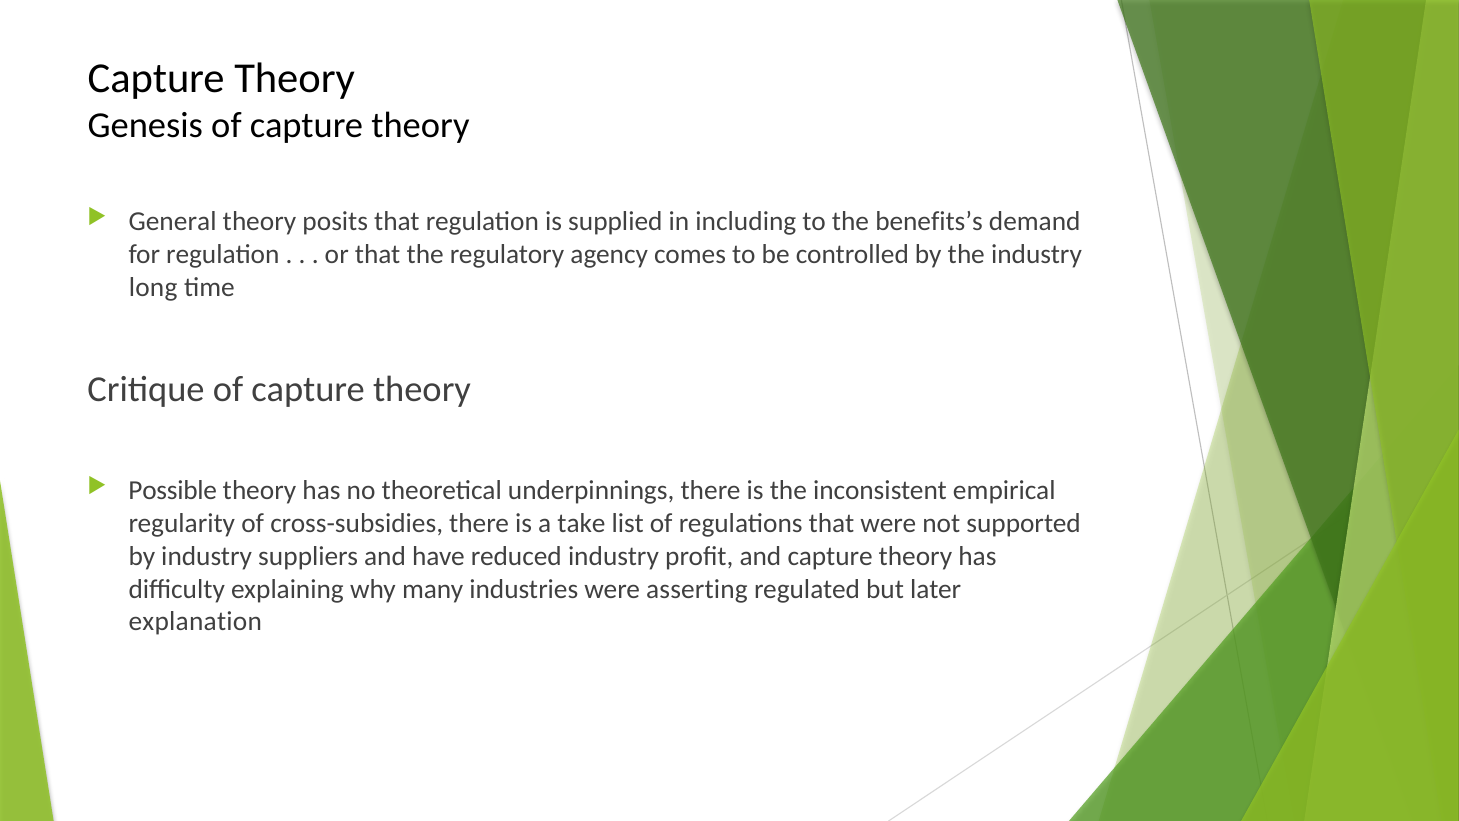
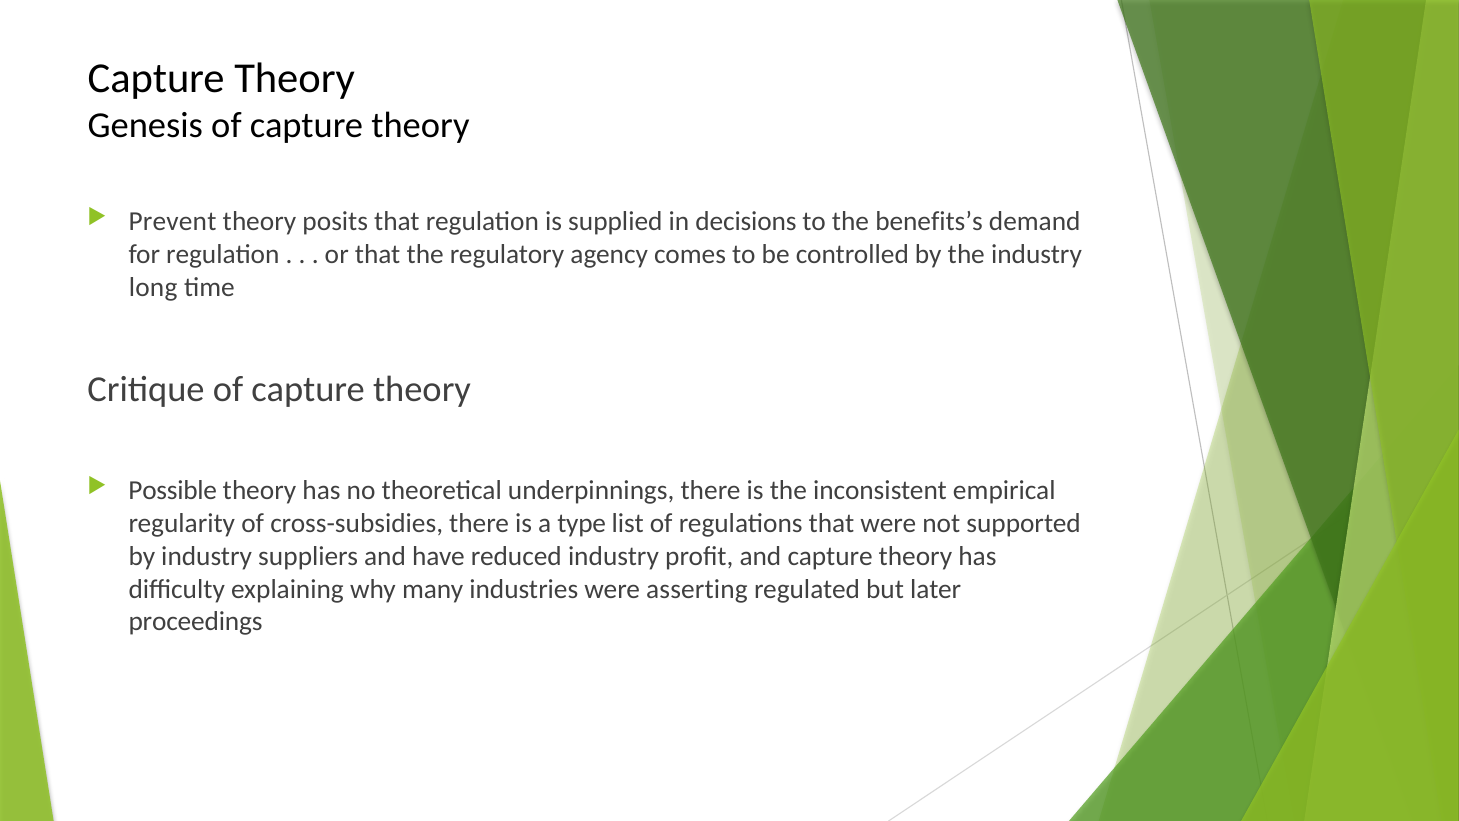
General: General -> Prevent
including: including -> decisions
take: take -> type
explanation: explanation -> proceedings
